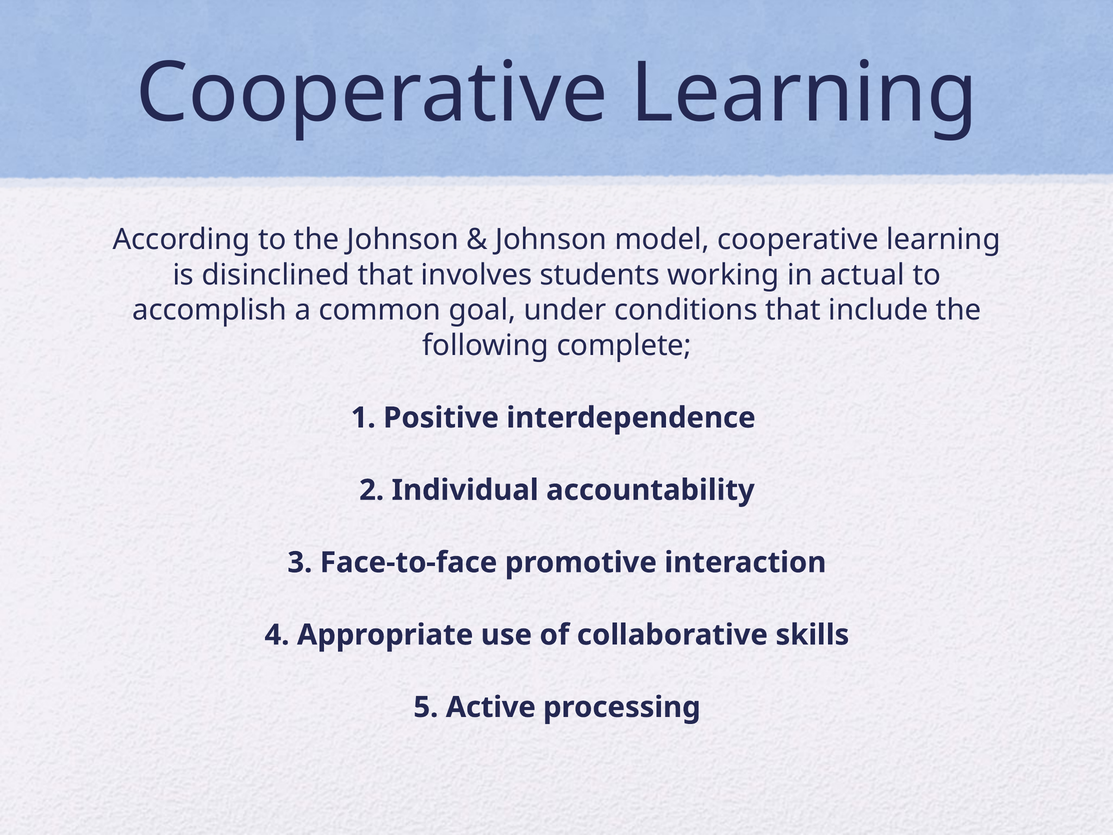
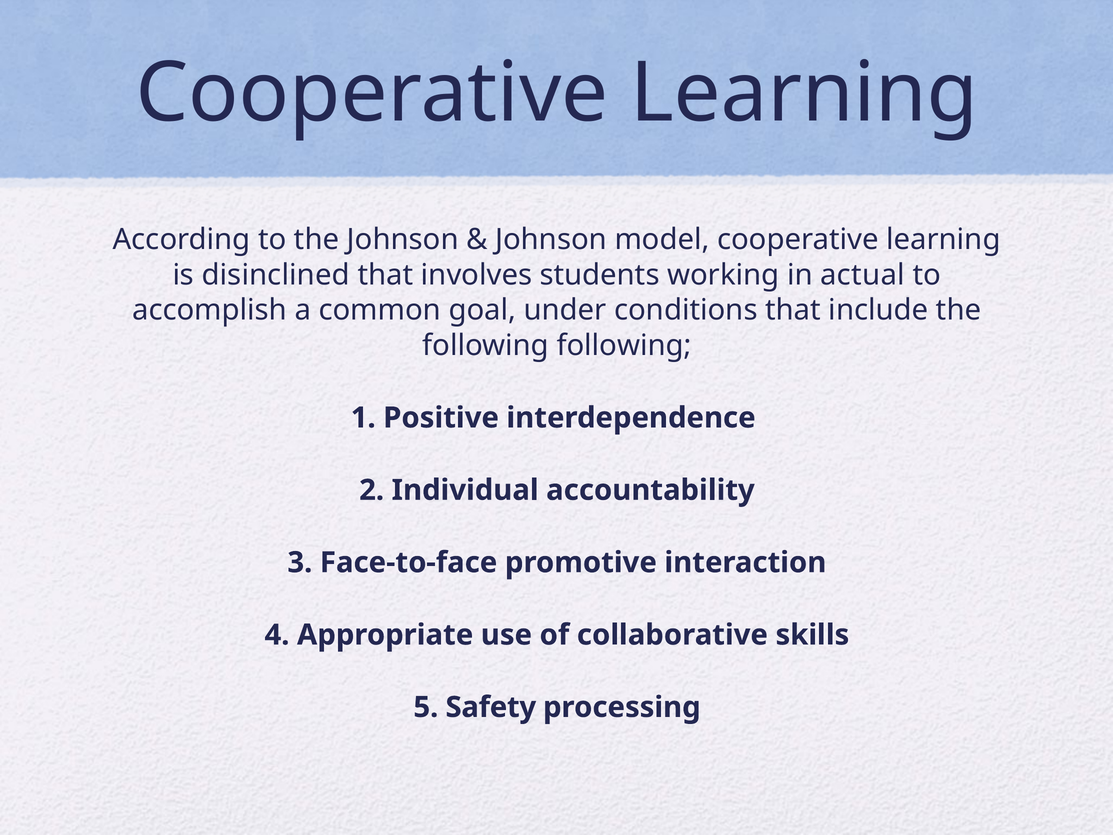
following complete: complete -> following
Active: Active -> Safety
